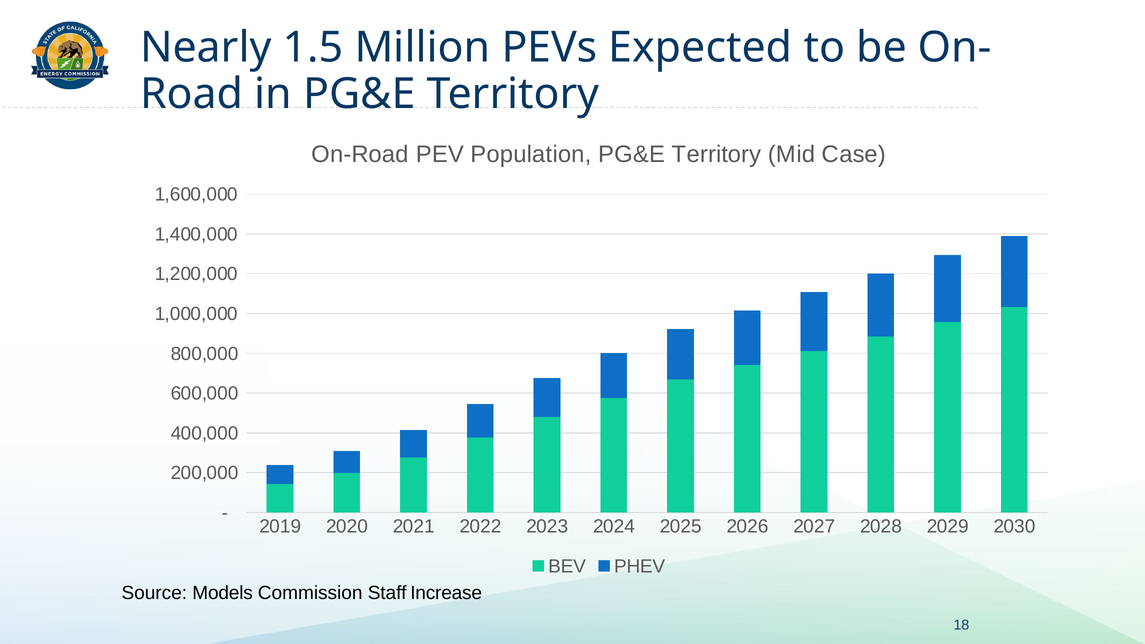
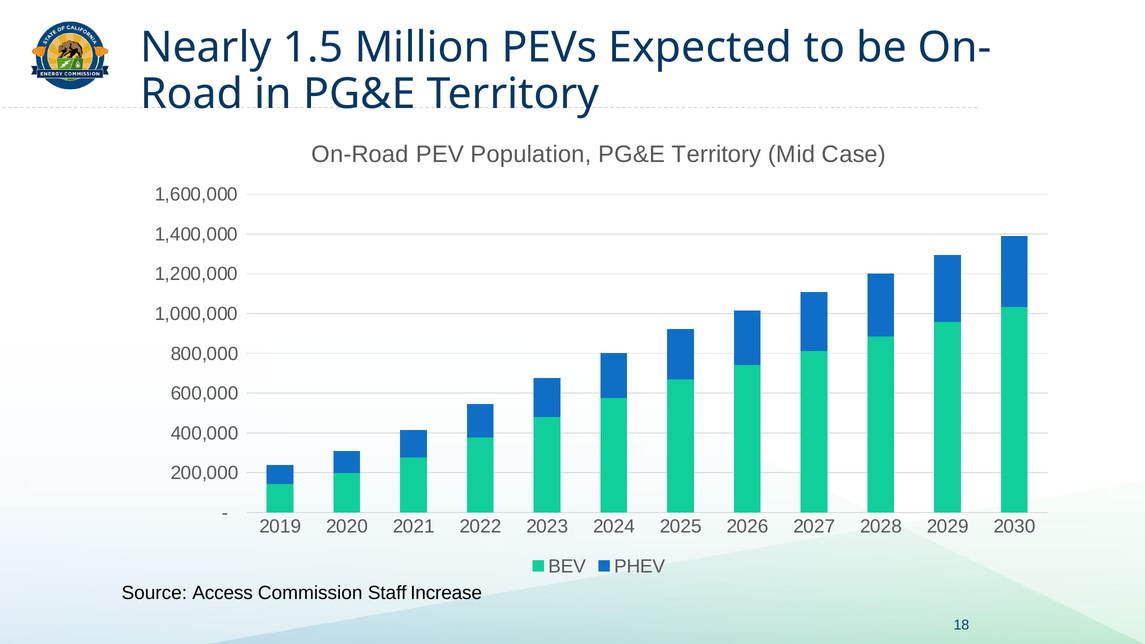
Models: Models -> Access
